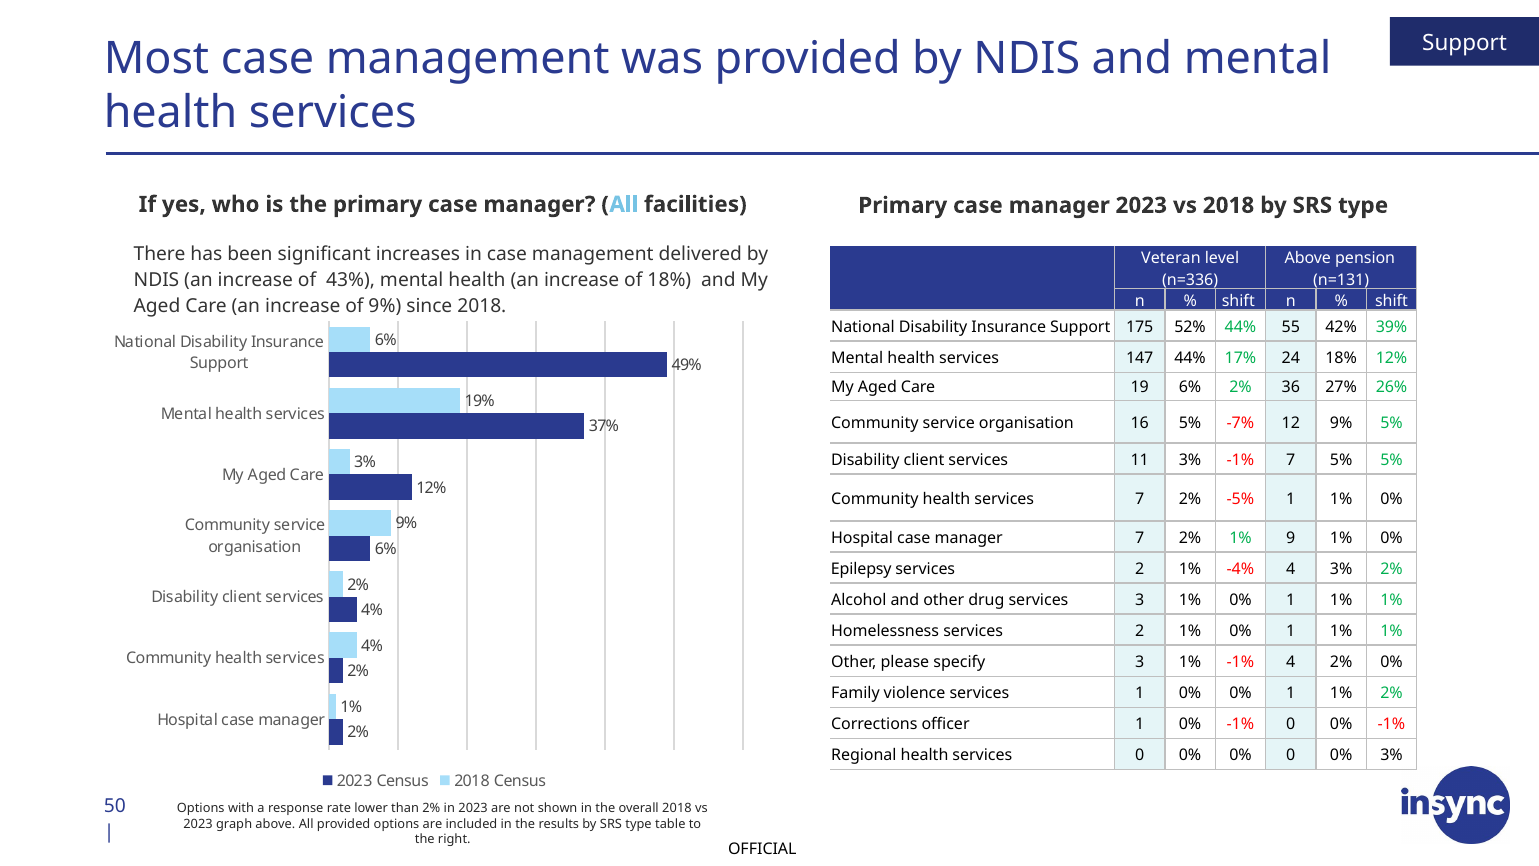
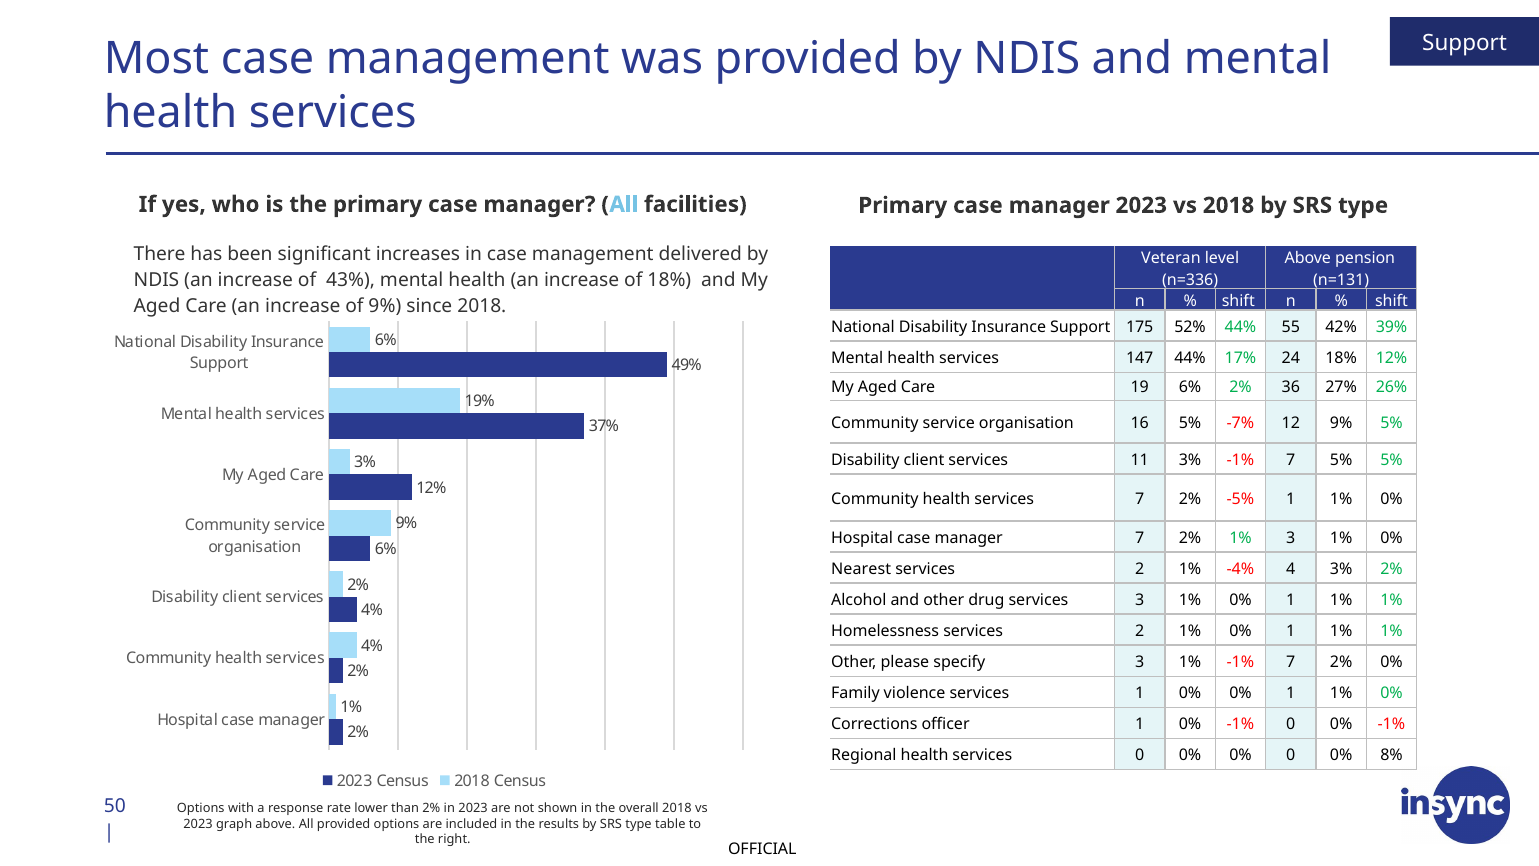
1% 9: 9 -> 3
Epilepsy: Epilepsy -> Nearest
1% -1% 4: 4 -> 7
0% 1 1% 2%: 2% -> 0%
0% 3%: 3% -> 8%
